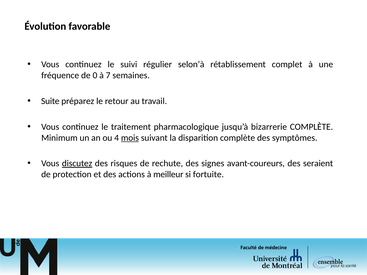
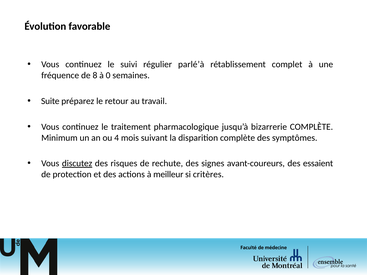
selon’à: selon’à -> parlé’à
0: 0 -> 8
7: 7 -> 0
mois underline: present -> none
seraient: seraient -> essaient
fortuite: fortuite -> critères
